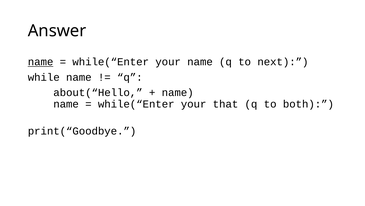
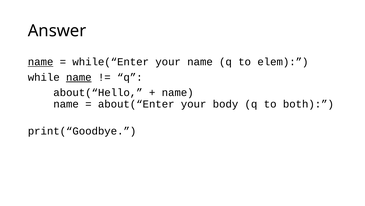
next: next -> elem
name at (79, 77) underline: none -> present
while(“Enter at (136, 104): while(“Enter -> about(“Enter
that: that -> body
